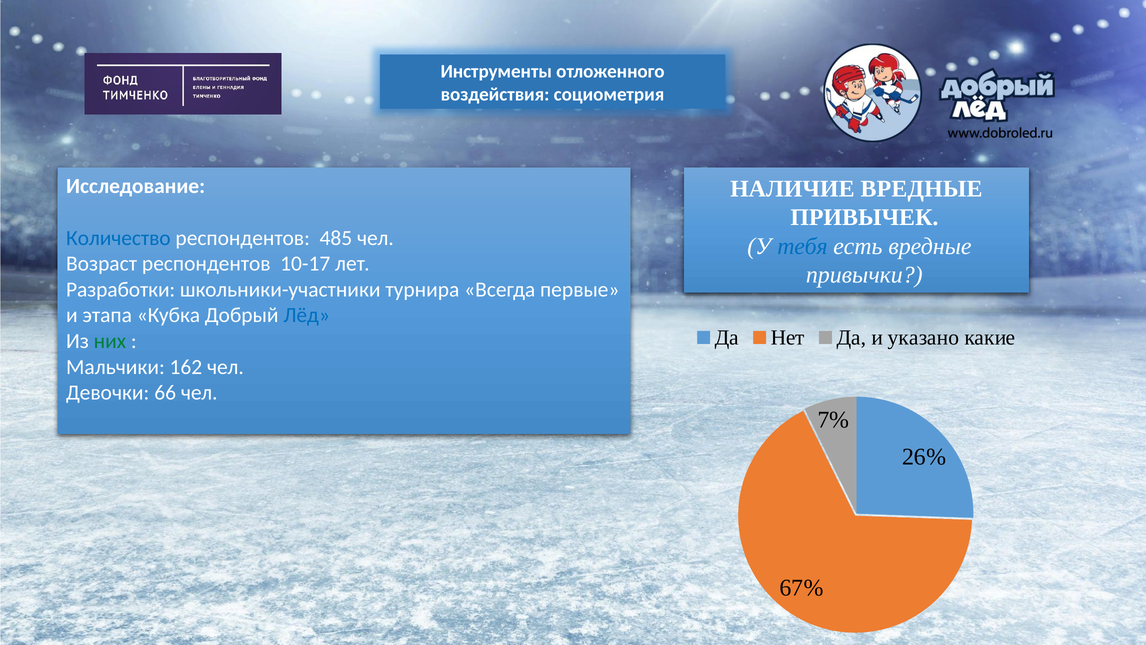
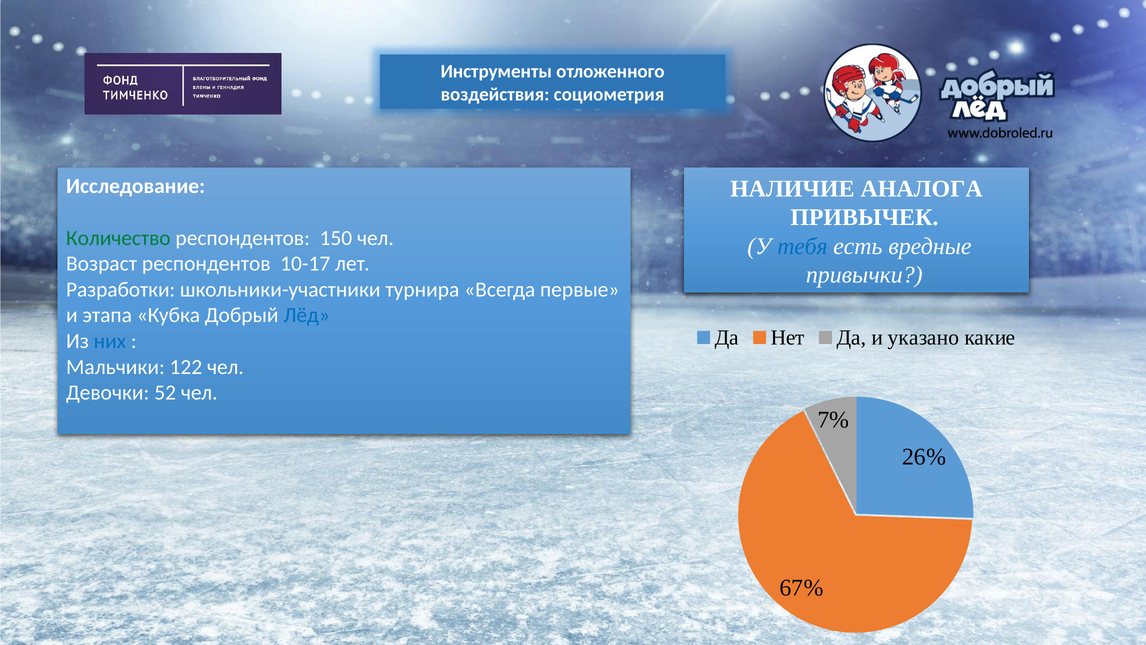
НАЛИЧИЕ ВРЕДНЫЕ: ВРЕДНЫЕ -> АНАЛОГА
Количество colour: blue -> green
485: 485 -> 150
них colour: green -> blue
162: 162 -> 122
66: 66 -> 52
